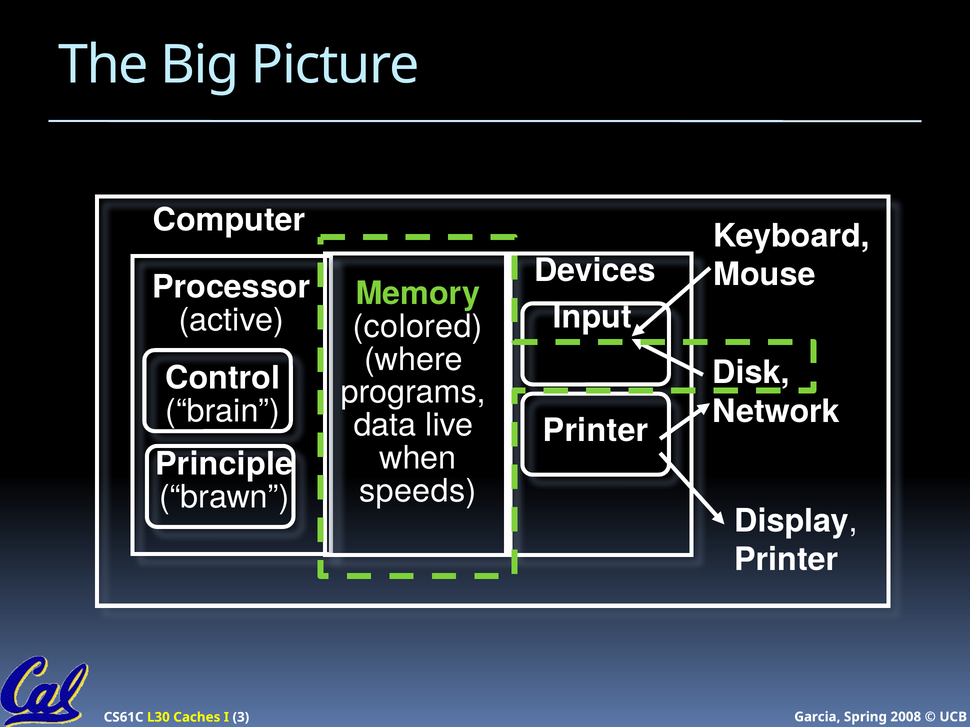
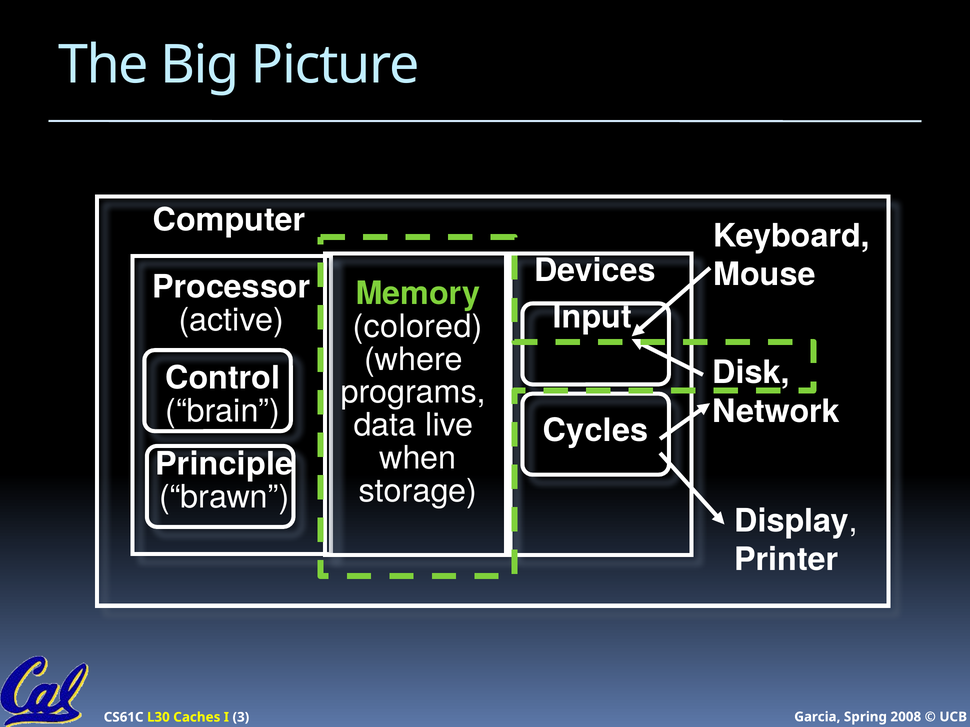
Printer at (596, 431): Printer -> Cycles
speeds: speeds -> storage
